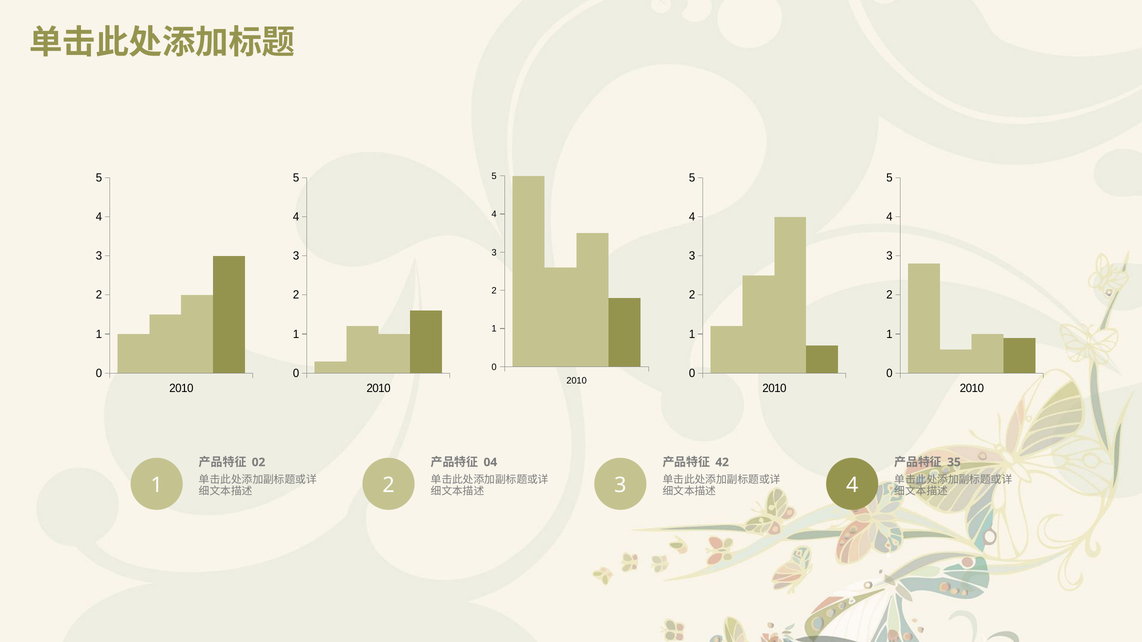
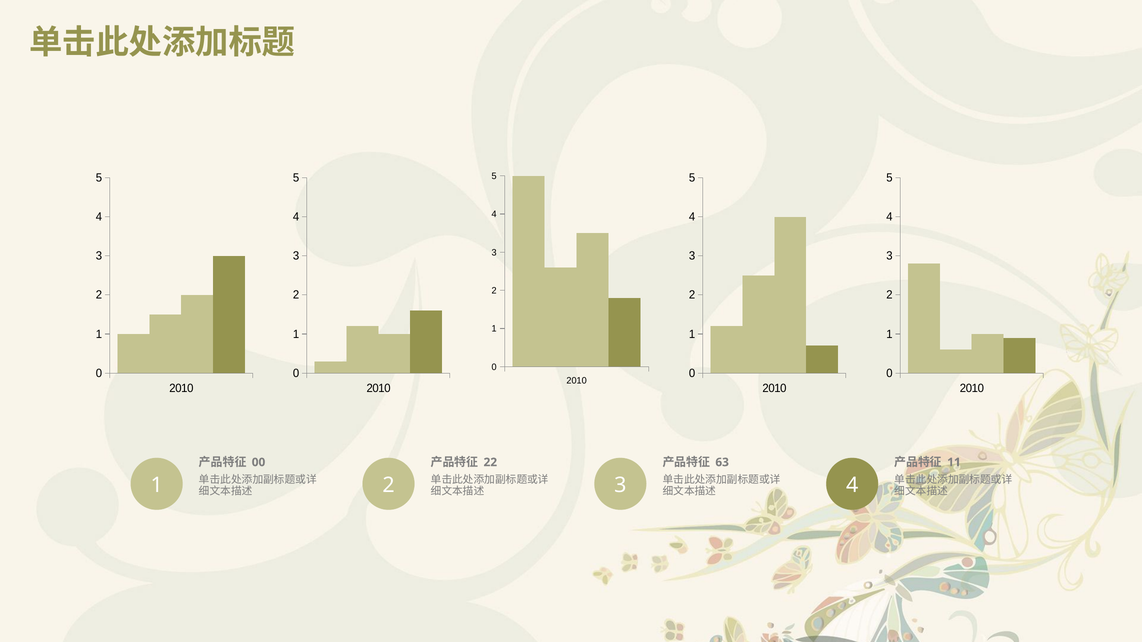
02: 02 -> 00
04: 04 -> 22
42: 42 -> 63
35: 35 -> 11
